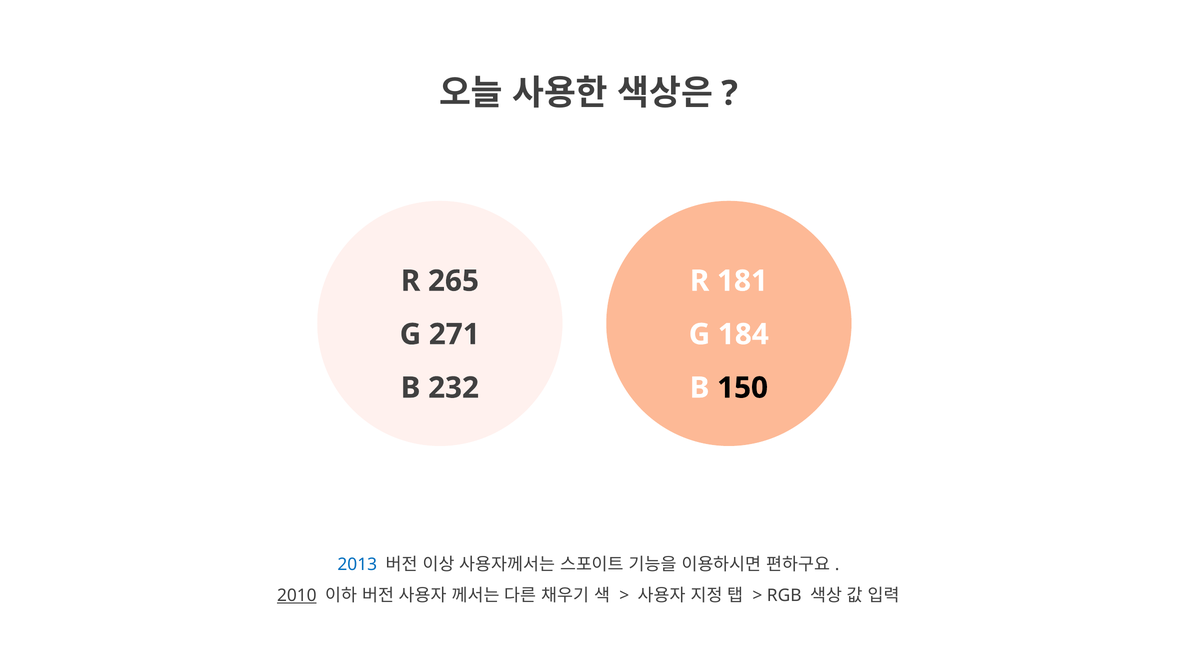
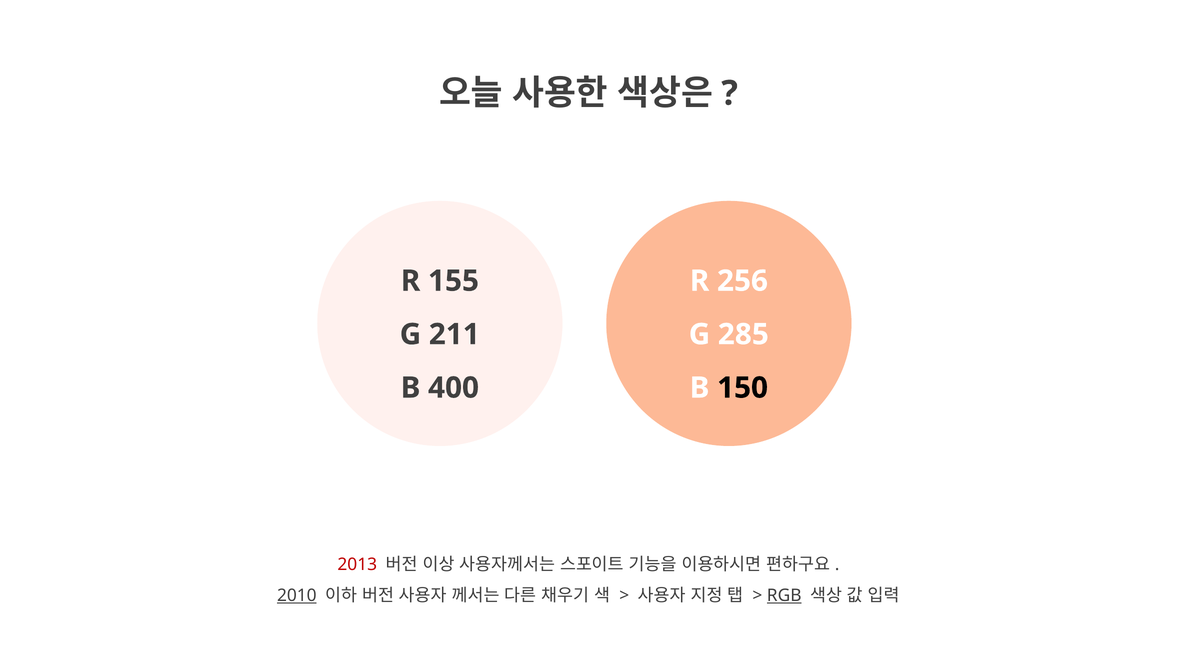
265: 265 -> 155
181: 181 -> 256
271: 271 -> 211
184: 184 -> 285
232: 232 -> 400
2013 colour: blue -> red
RGB underline: none -> present
